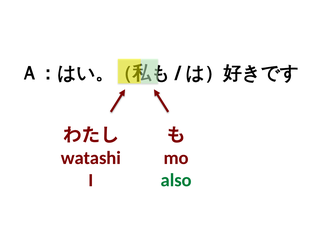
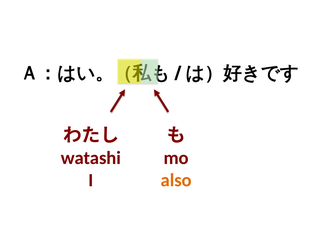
also colour: green -> orange
